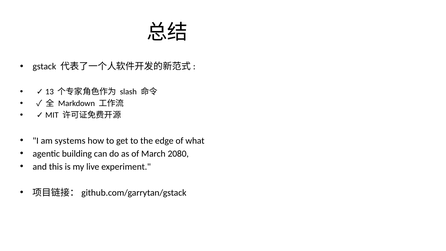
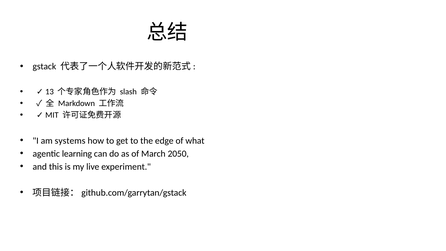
building: building -> learning
2080: 2080 -> 2050
